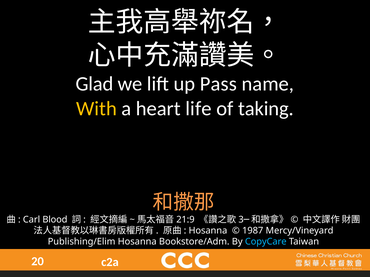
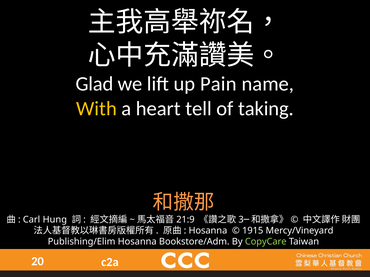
Pass: Pass -> Pain
life: life -> tell
Blood: Blood -> Hung
1987: 1987 -> 1915
CopyCare colour: light blue -> light green
